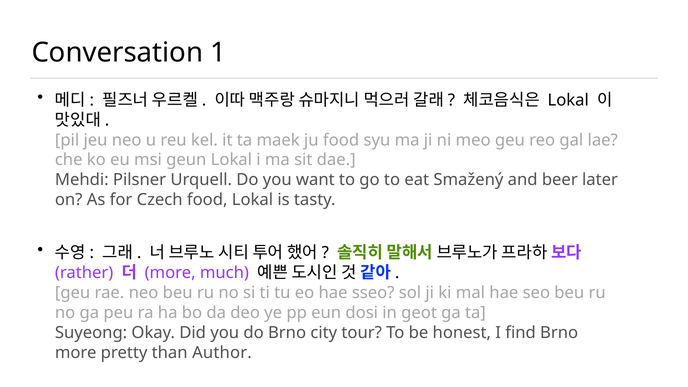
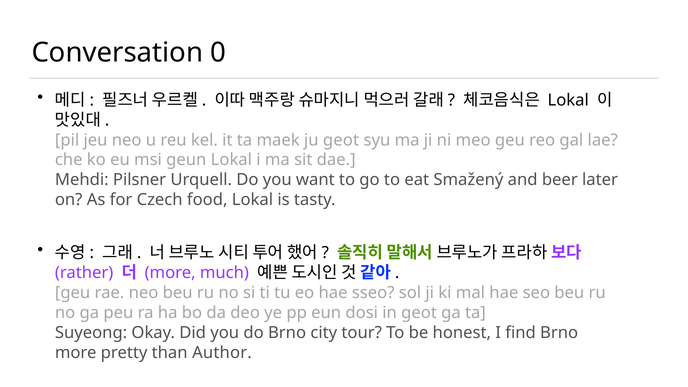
1: 1 -> 0
ju food: food -> geot
